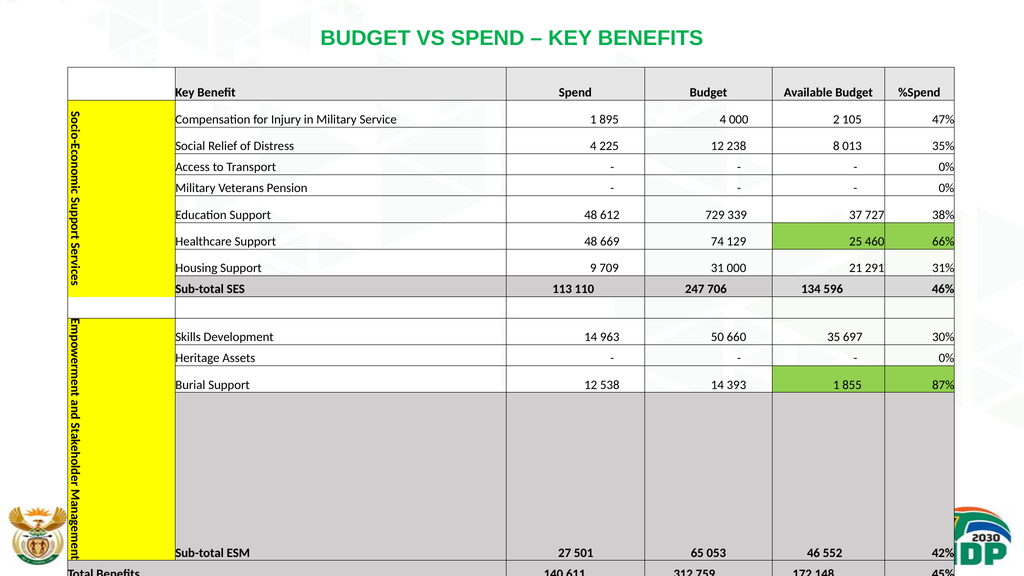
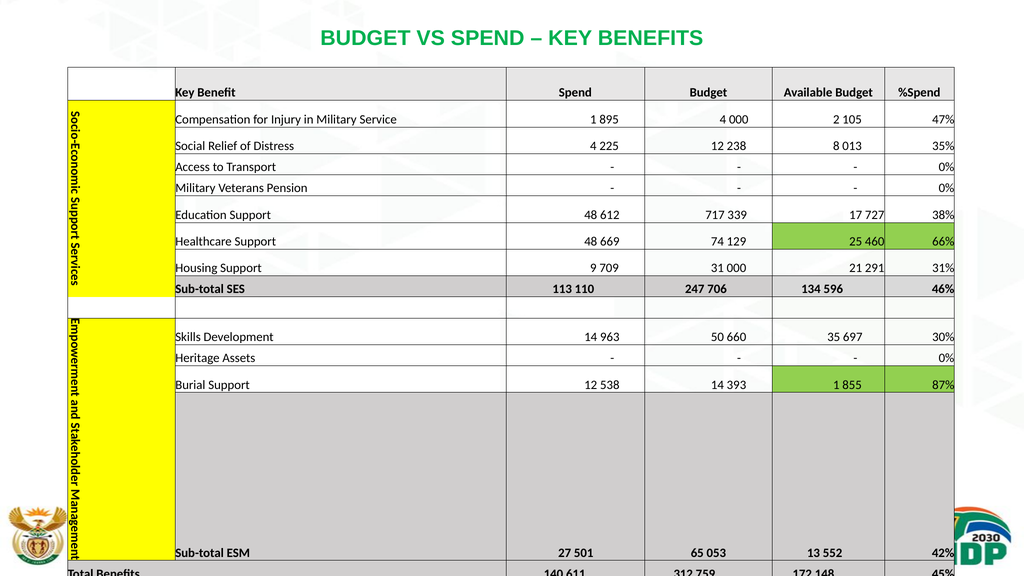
729: 729 -> 717
37: 37 -> 17
46: 46 -> 13
